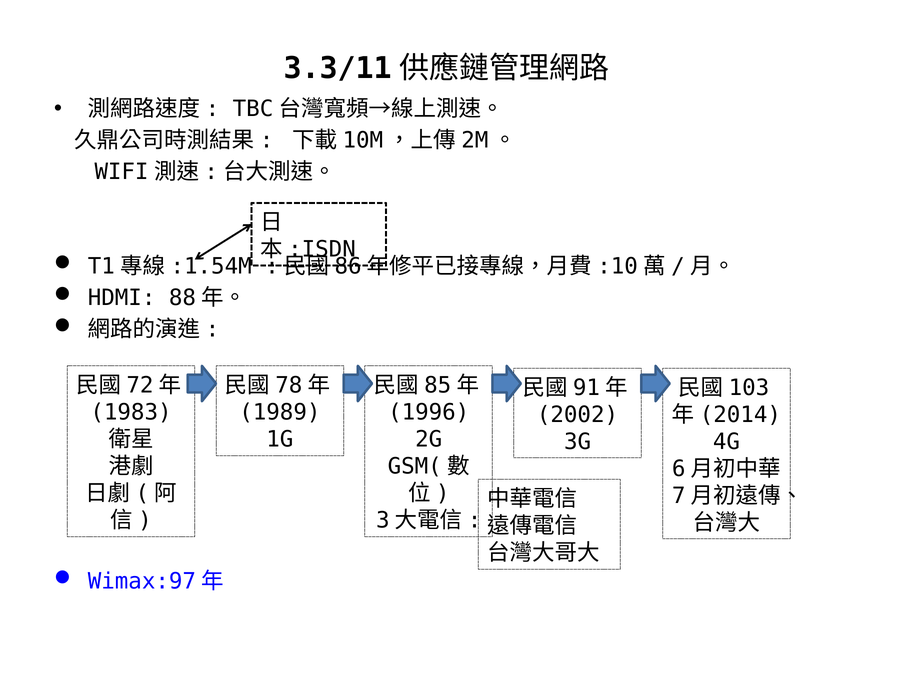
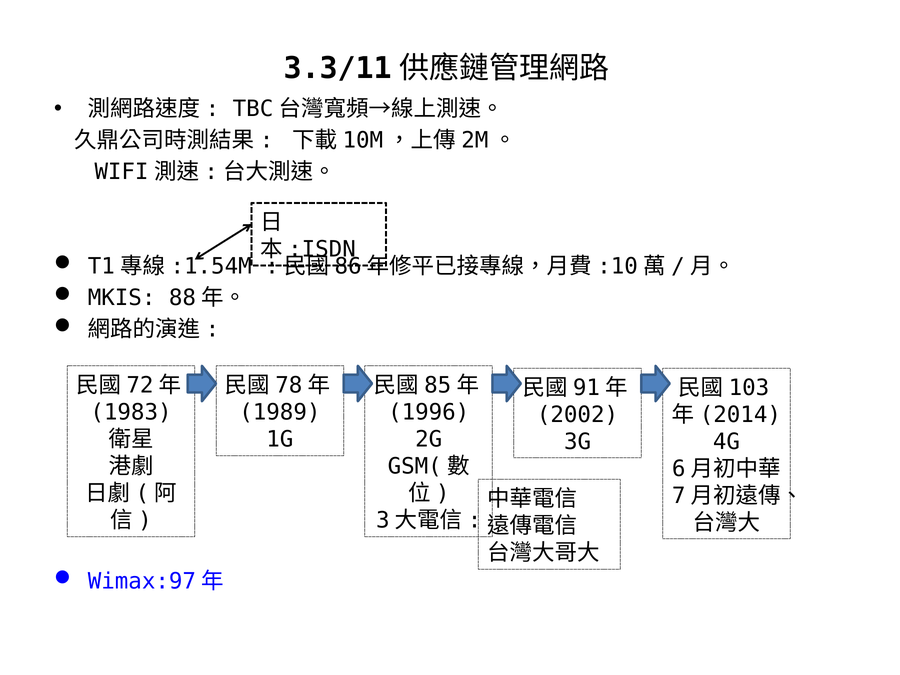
HDMI: HDMI -> MKIS
